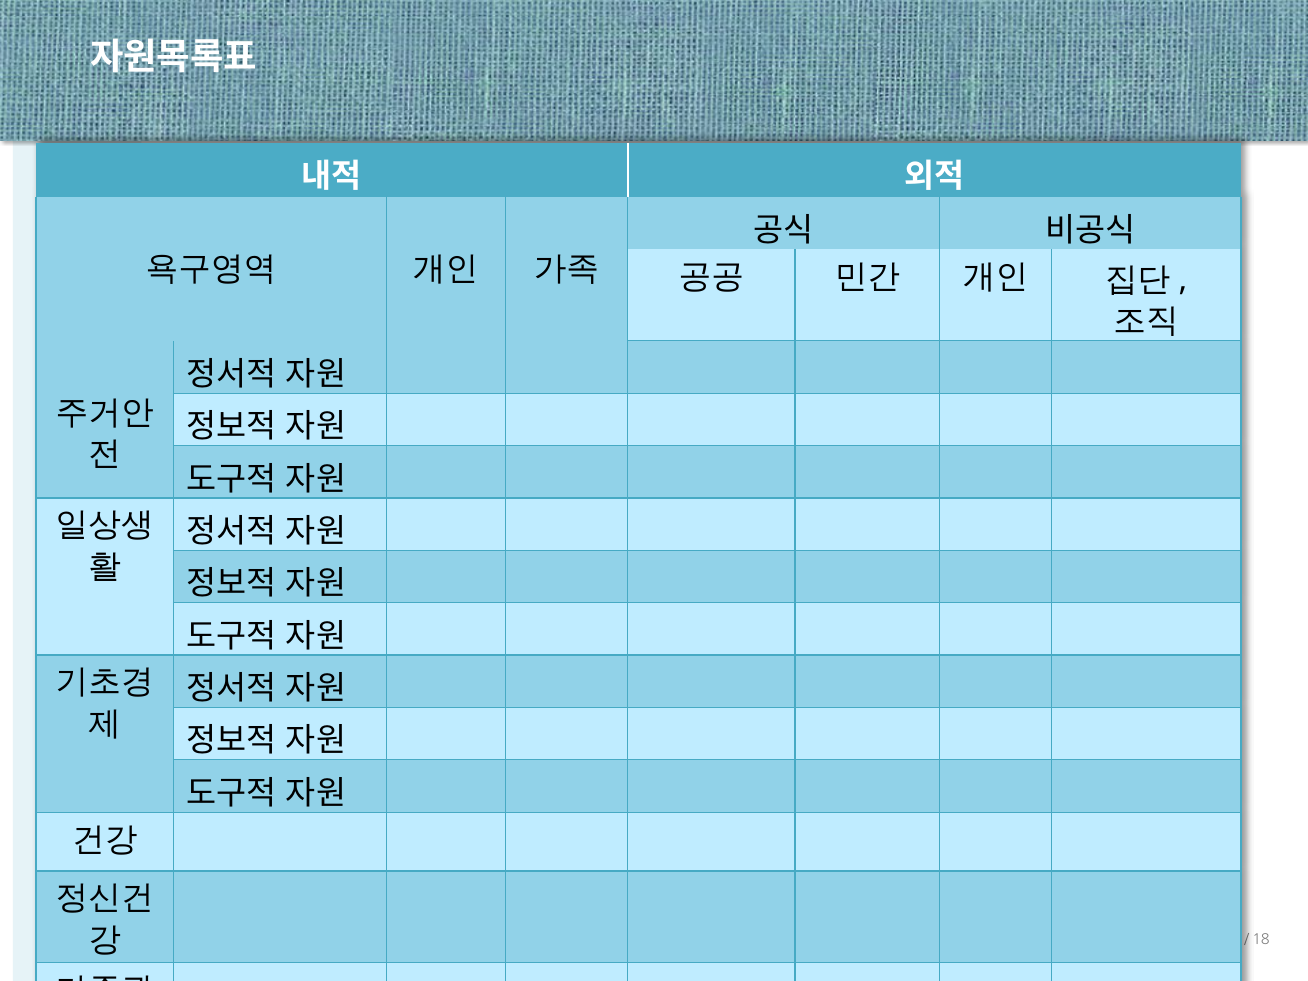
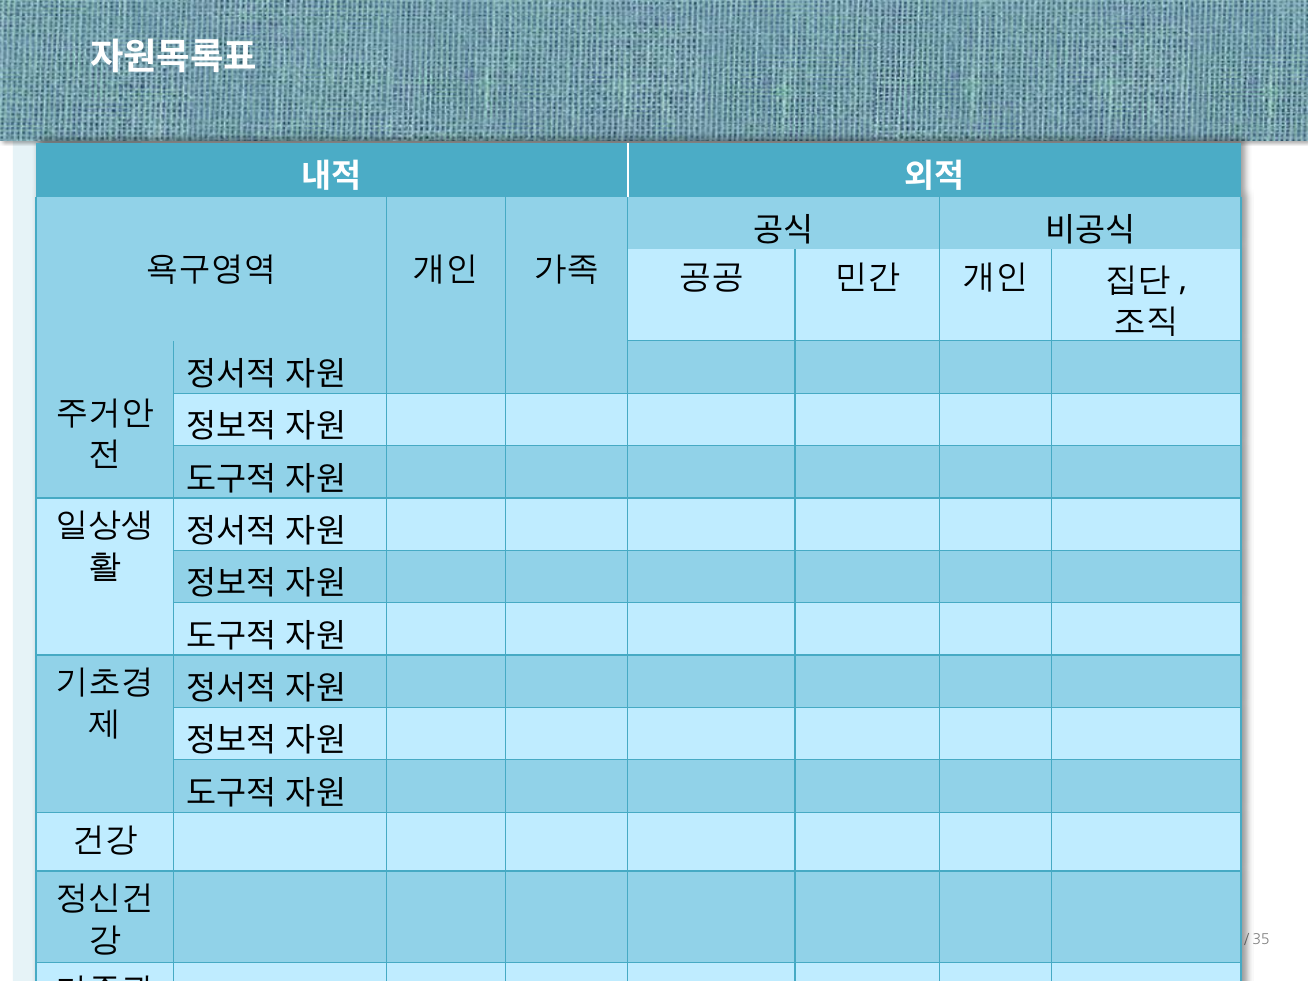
18: 18 -> 35
